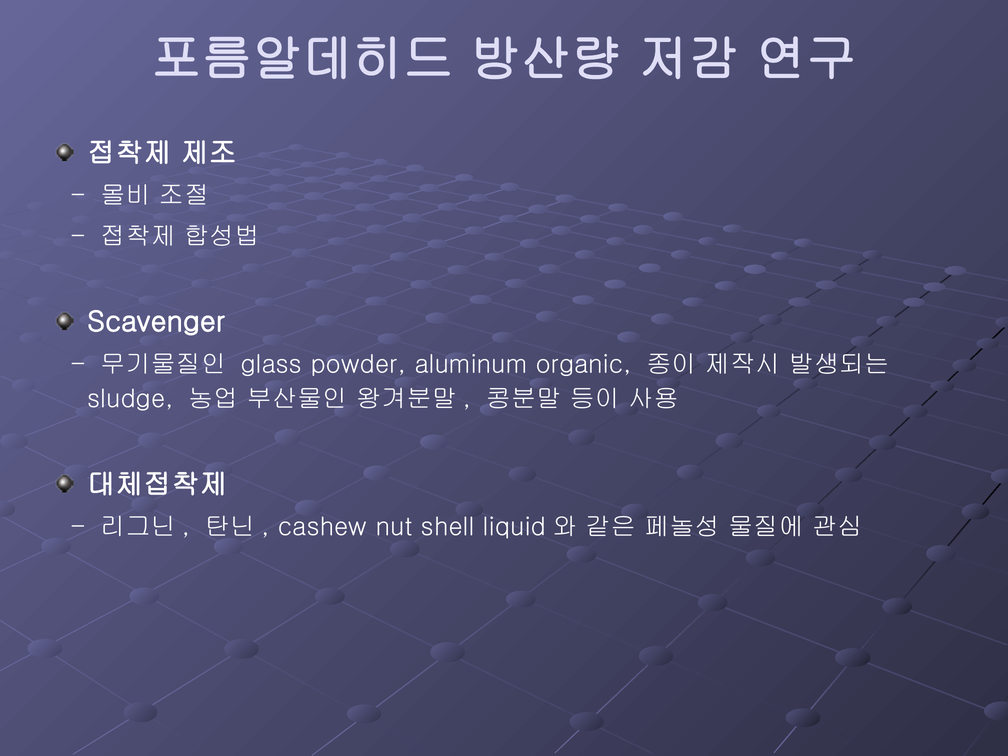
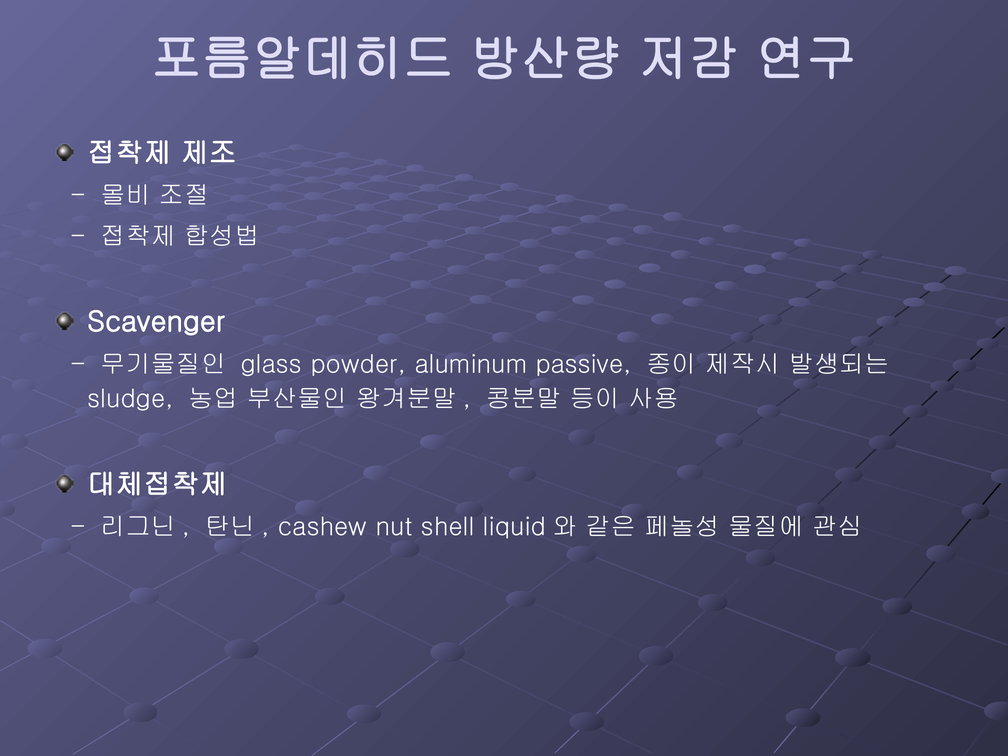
organic: organic -> passive
